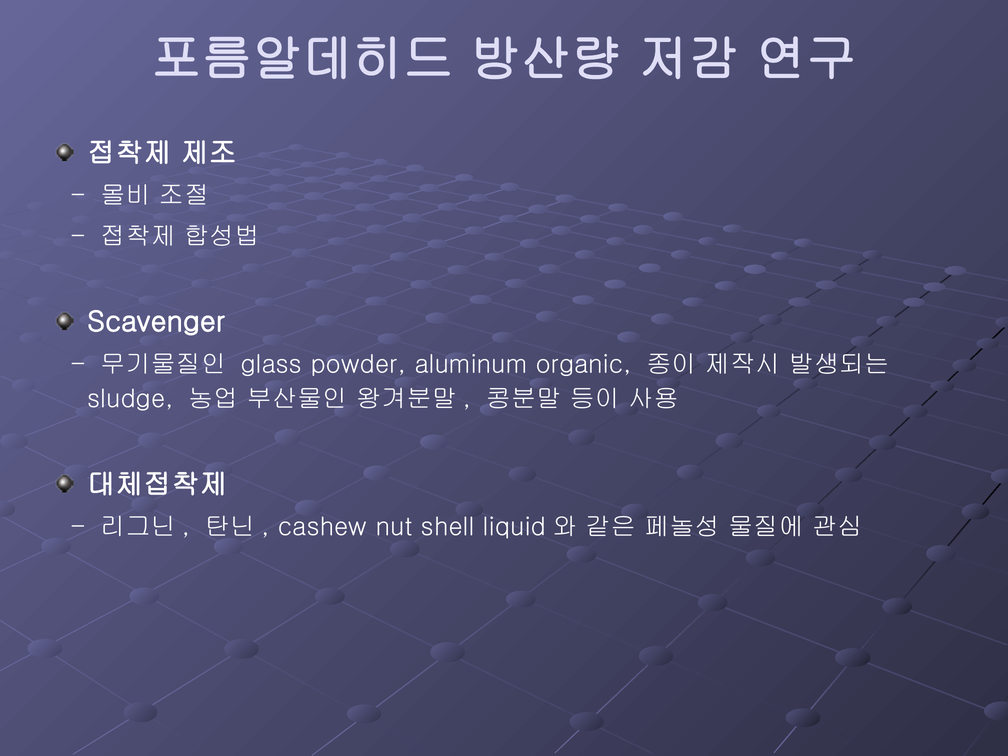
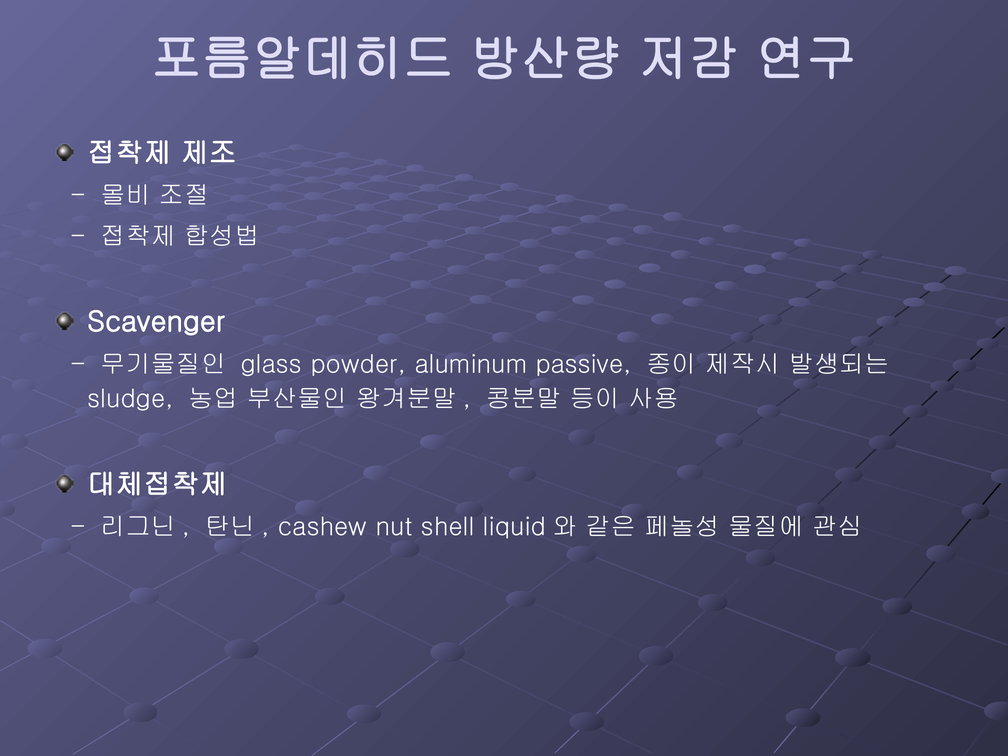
organic: organic -> passive
